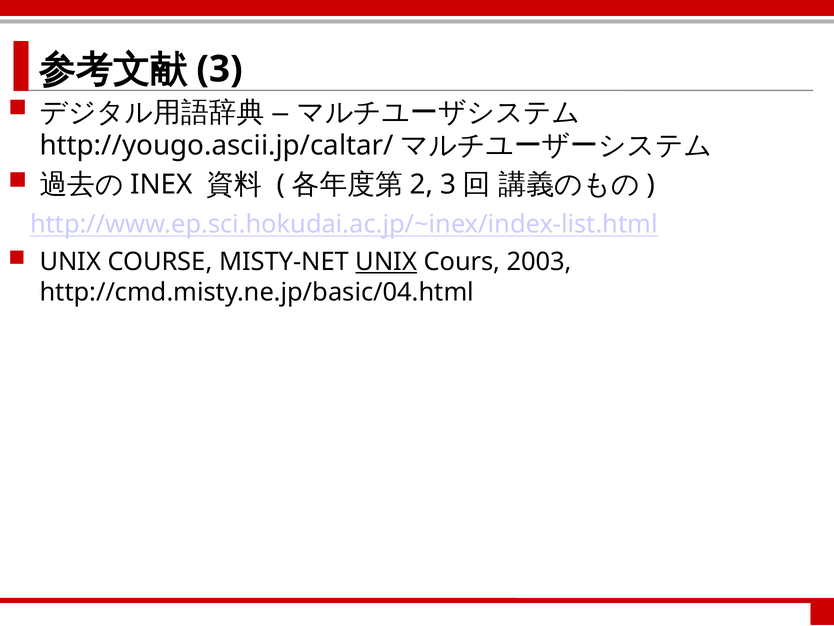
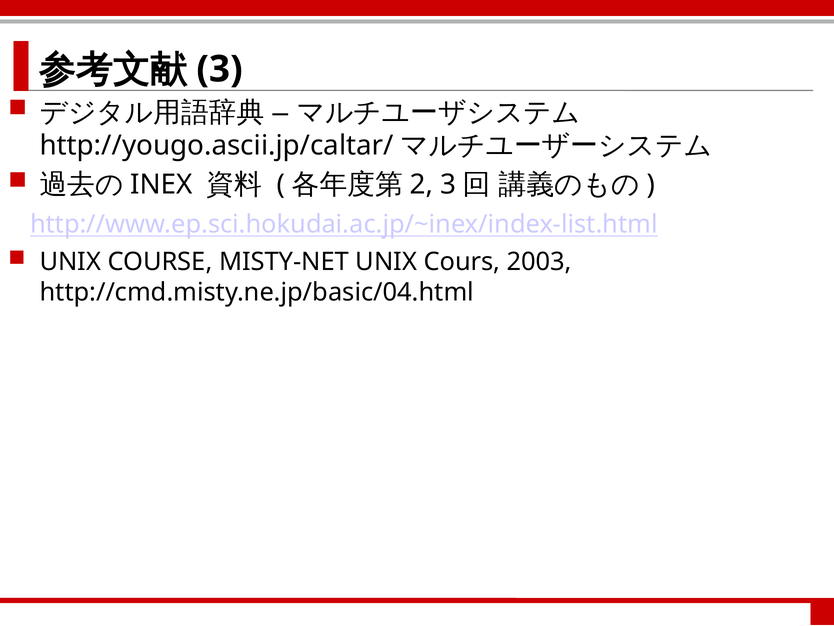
UNIX at (386, 262) underline: present -> none
